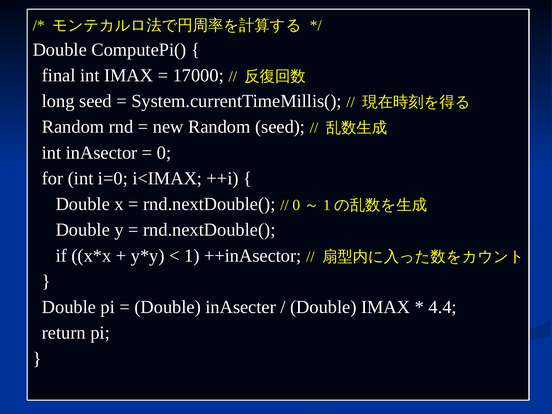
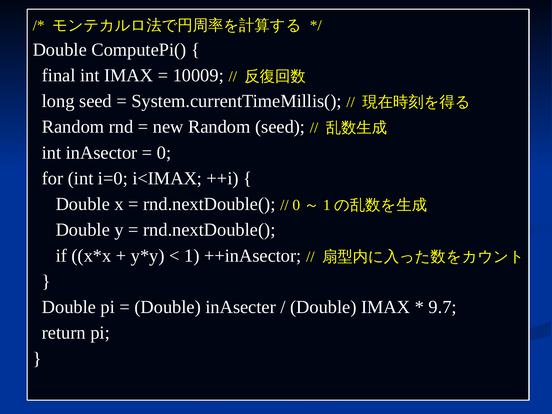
17000: 17000 -> 10009
4.4: 4.4 -> 9.7
